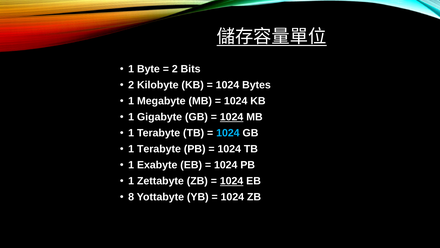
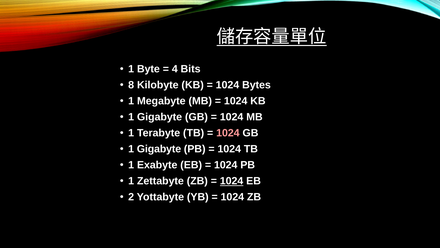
2 at (175, 69): 2 -> 4
2 at (131, 85): 2 -> 8
1024 at (232, 117) underline: present -> none
1024 at (228, 133) colour: light blue -> pink
Terabyte at (159, 149): Terabyte -> Gigabyte
8: 8 -> 2
